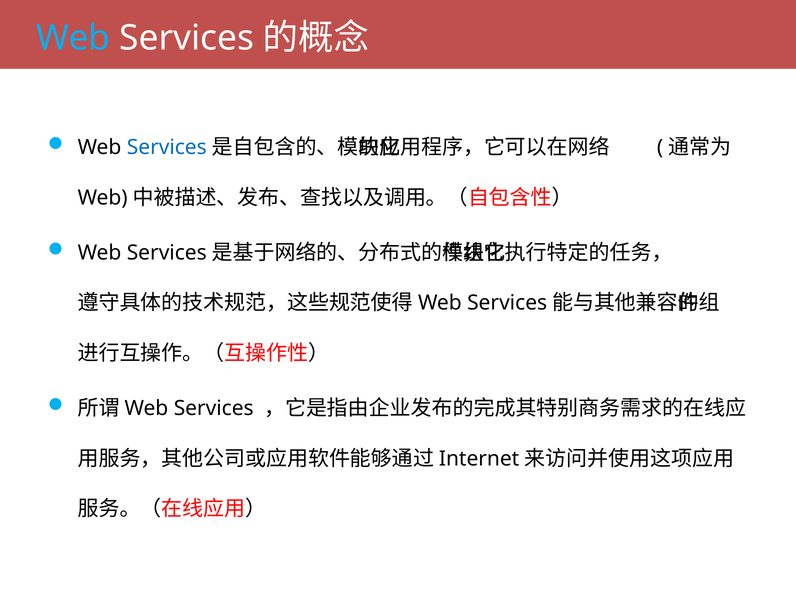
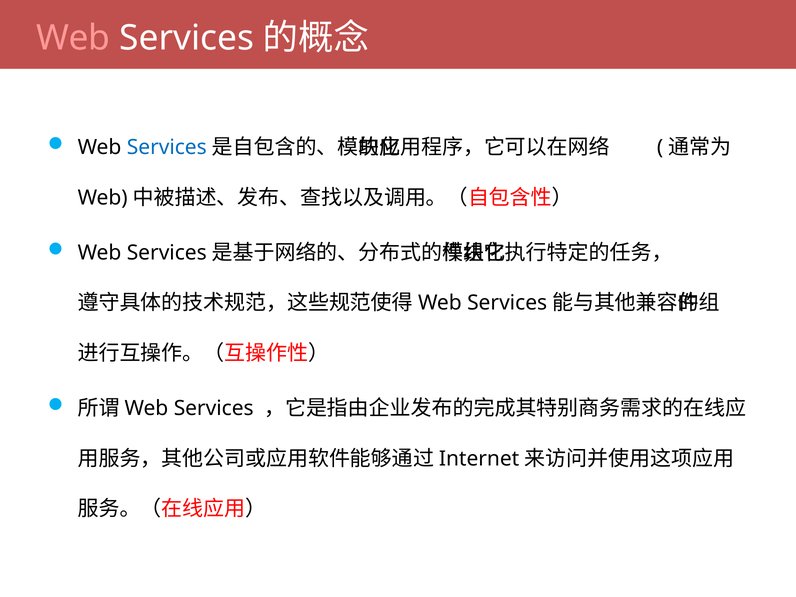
Web at (73, 38) colour: light blue -> pink
